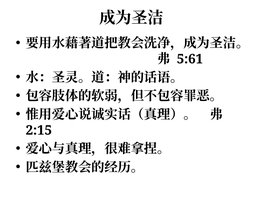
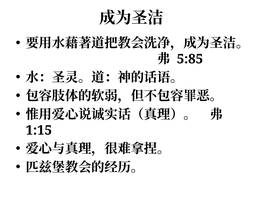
5:61: 5:61 -> 5:85
2:15: 2:15 -> 1:15
